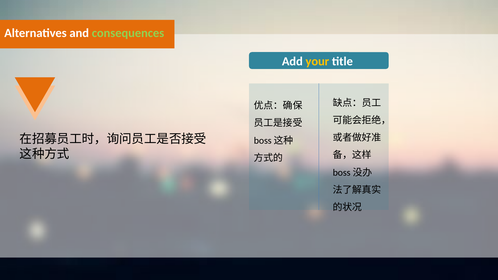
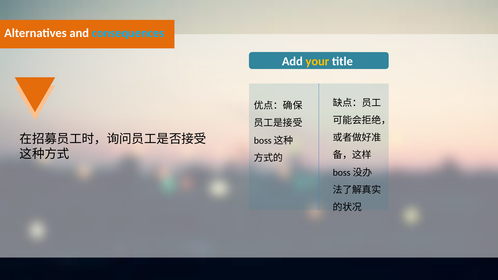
consequences colour: light green -> light blue
